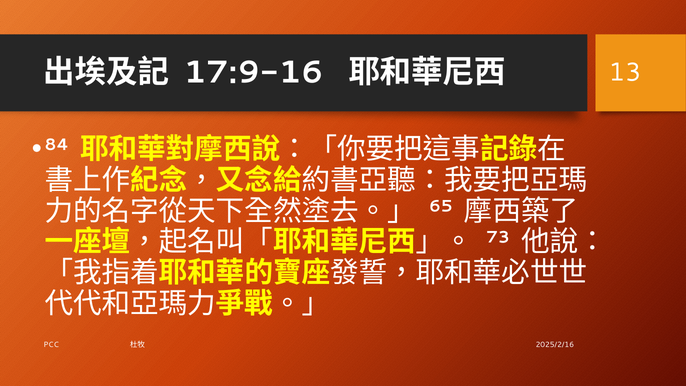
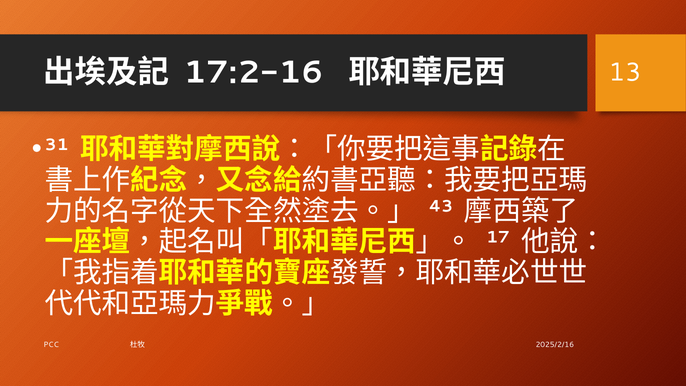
17:9-16: 17:9-16 -> 17:2-16
84: 84 -> 31
65: 65 -> 43
73: 73 -> 17
